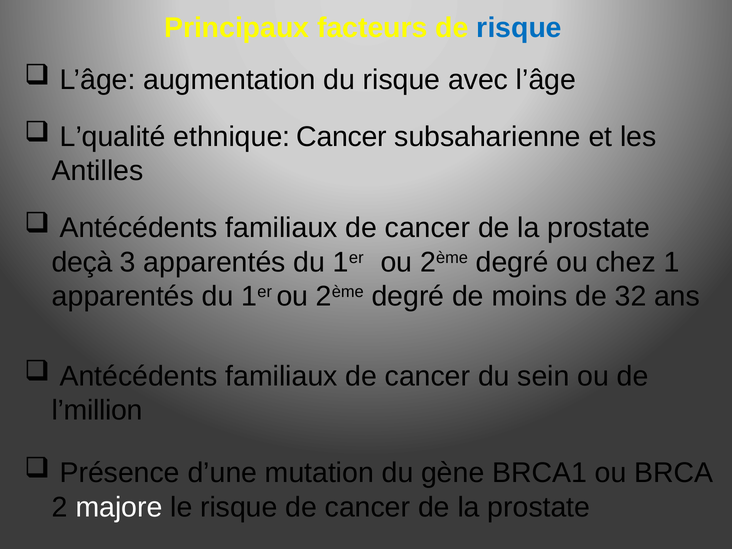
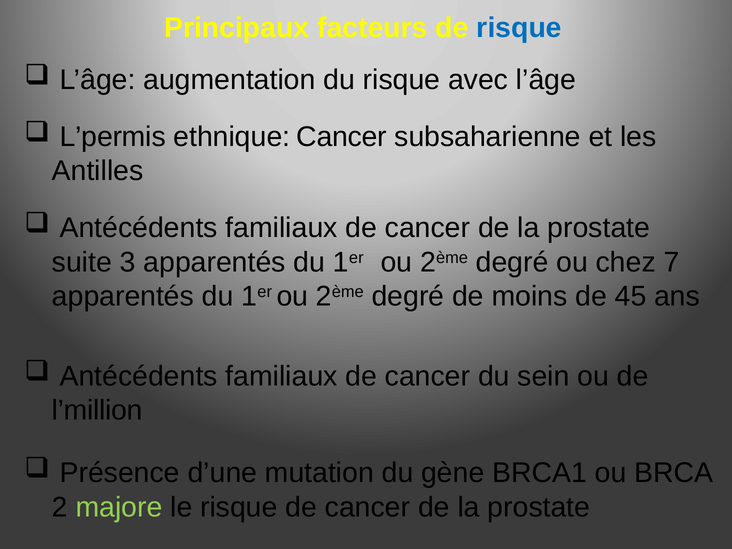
L’qualité: L’qualité -> L’permis
deçà: deçà -> suite
1: 1 -> 7
32: 32 -> 45
majore colour: white -> light green
